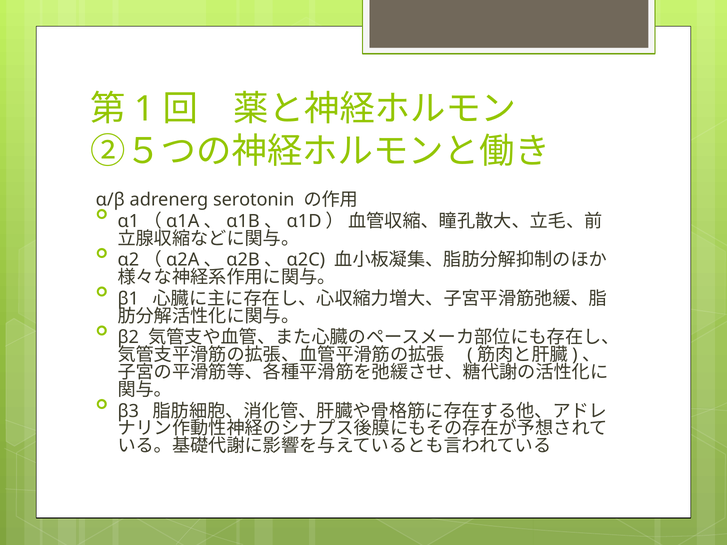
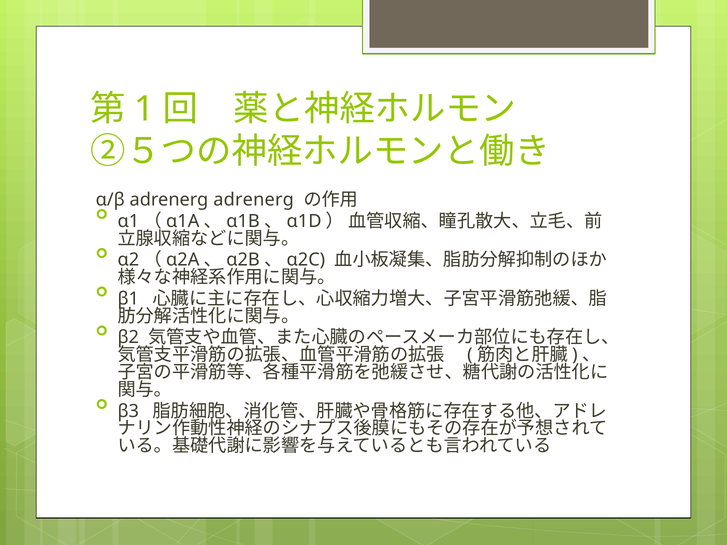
adrenerg serotonin: serotonin -> adrenerg
